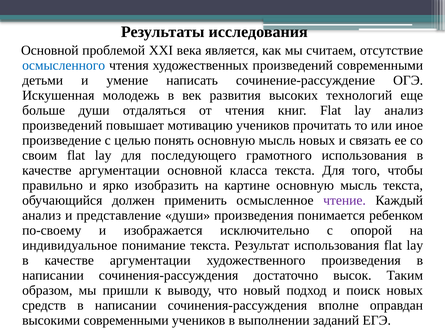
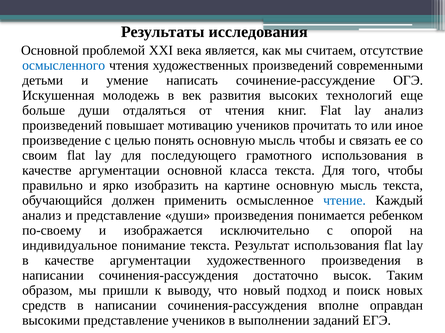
мысль новых: новых -> чтобы
чтение colour: purple -> blue
высокими современными: современными -> представление
